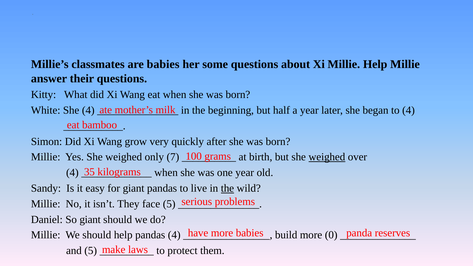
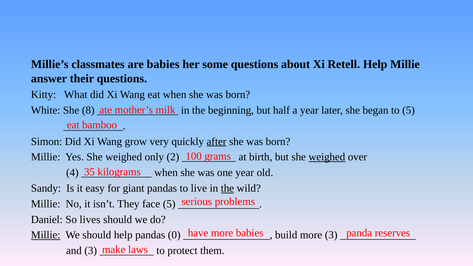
Xi Millie: Millie -> Retell
She 4: 4 -> 8
to 4: 4 -> 5
after underline: none -> present
7: 7 -> 2
So giant: giant -> lives
Millie at (46, 235) underline: none -> present
pandas 4: 4 -> 0
more 0: 0 -> 3
and 5: 5 -> 3
